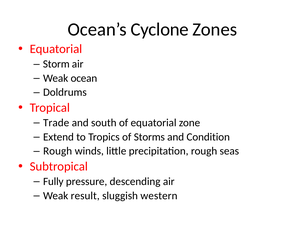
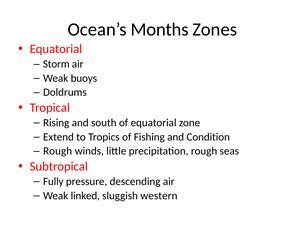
Cyclone: Cyclone -> Months
ocean: ocean -> buoys
Trade: Trade -> Rising
Storms: Storms -> Fishing
result: result -> linked
